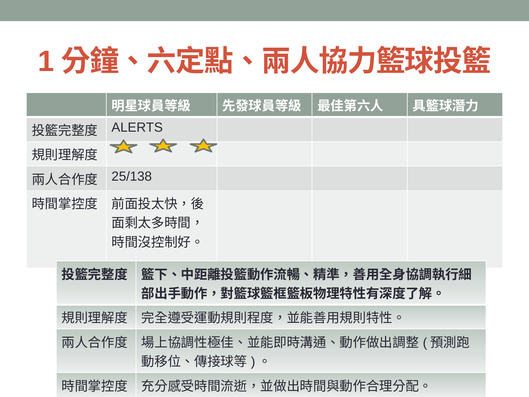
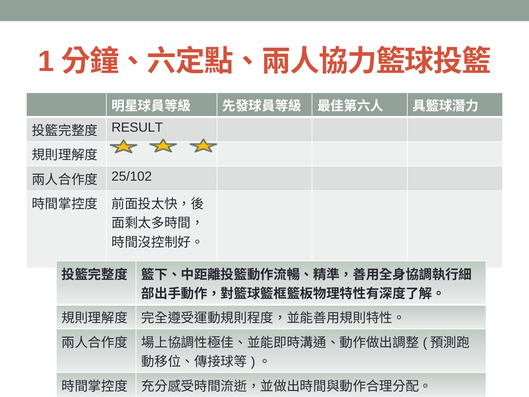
ALERTS: ALERTS -> RESULT
25/138: 25/138 -> 25/102
